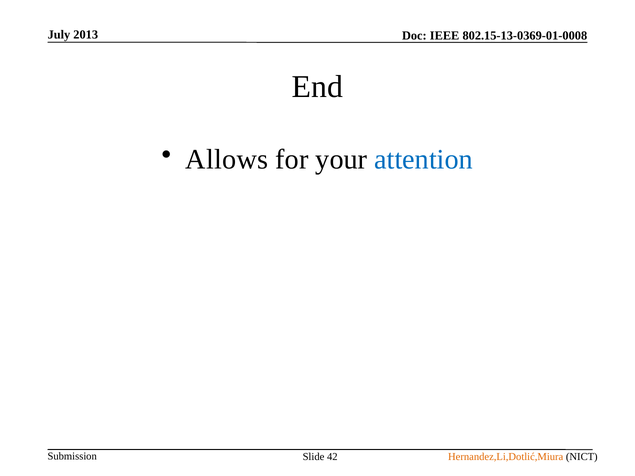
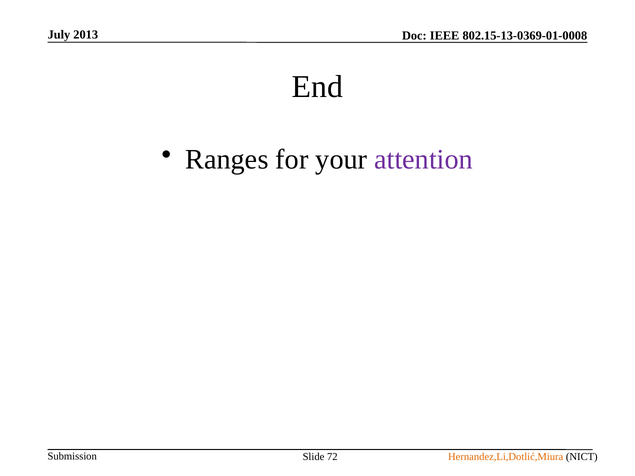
Allows: Allows -> Ranges
attention colour: blue -> purple
42: 42 -> 72
